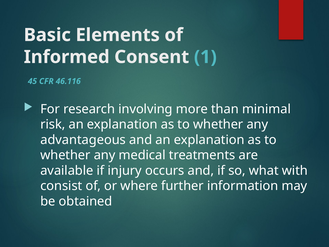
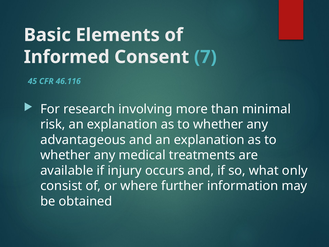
1: 1 -> 7
with: with -> only
